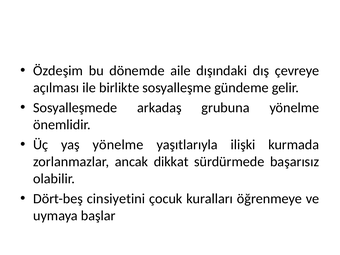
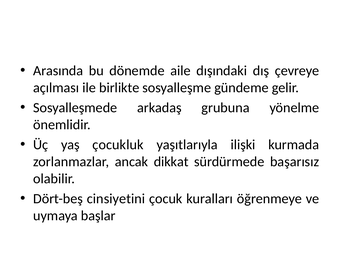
Özdeşim: Özdeşim -> Arasında
yaş yönelme: yönelme -> çocukluk
